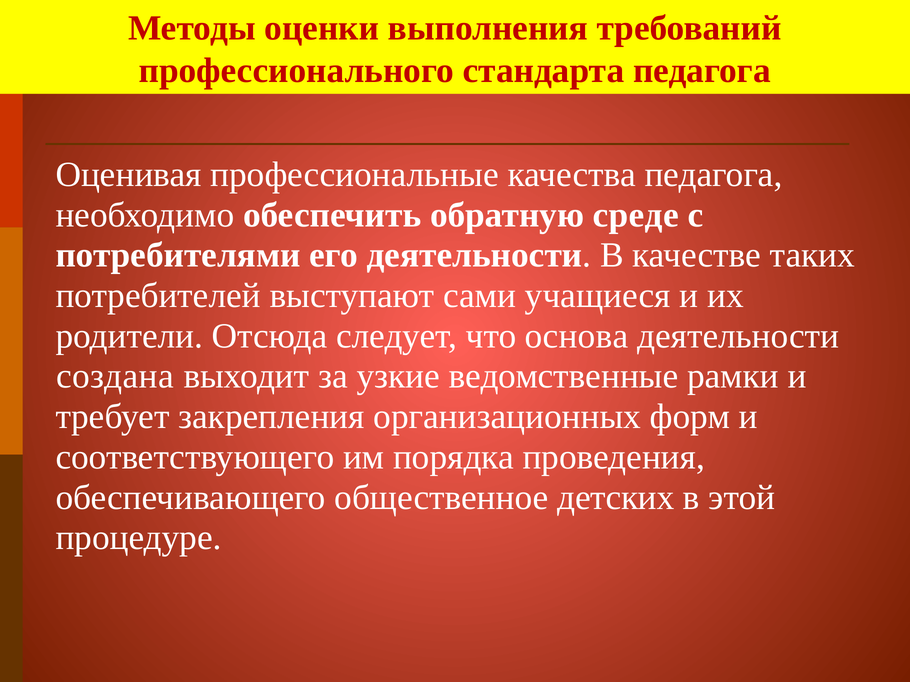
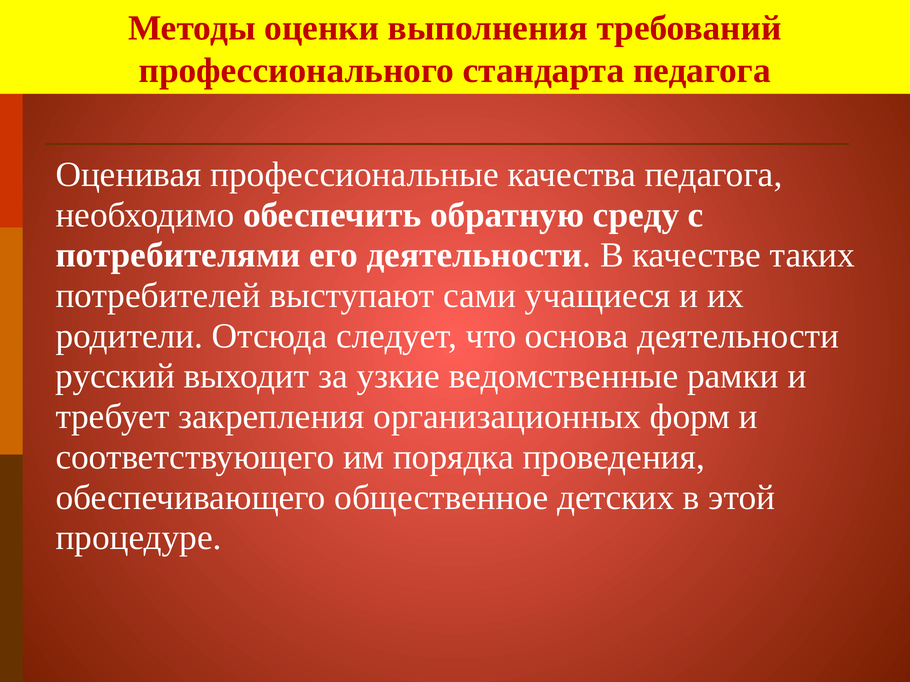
среде: среде -> среду
создана: создана -> русский
